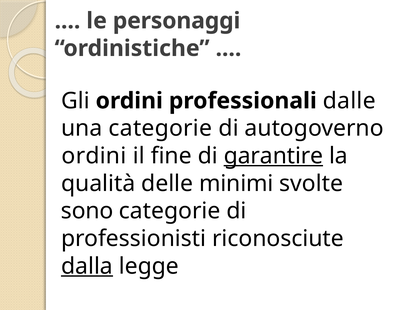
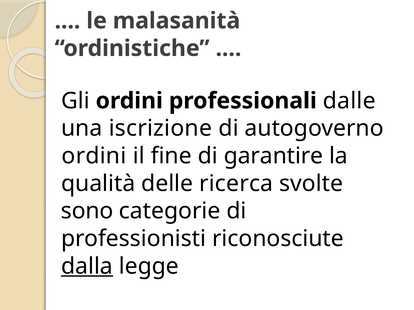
personaggi: personaggi -> malasanità
una categorie: categorie -> iscrizione
garantire underline: present -> none
minimi: minimi -> ricerca
